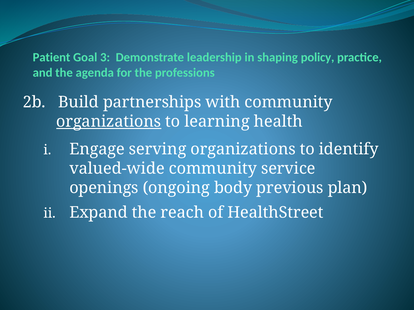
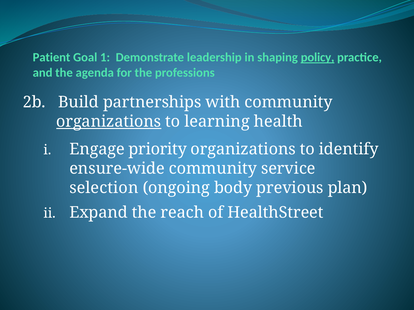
3: 3 -> 1
policy underline: none -> present
serving: serving -> priority
valued-wide: valued-wide -> ensure-wide
openings: openings -> selection
